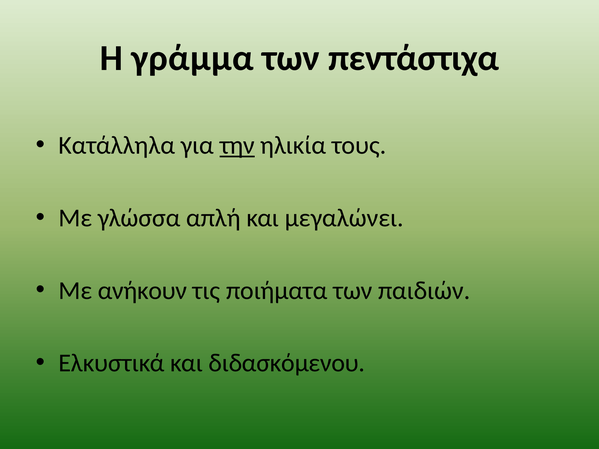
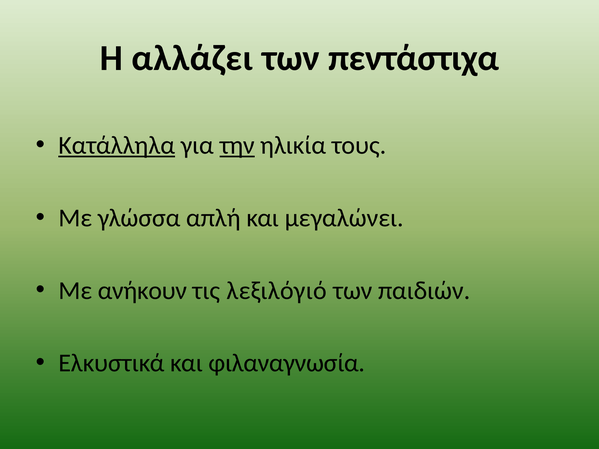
γράμμα: γράμμα -> αλλάζει
Κατάλληλα underline: none -> present
ποιήματα: ποιήματα -> λεξιλόγιό
διδασκόμενου: διδασκόμενου -> φιλαναγνωσία
